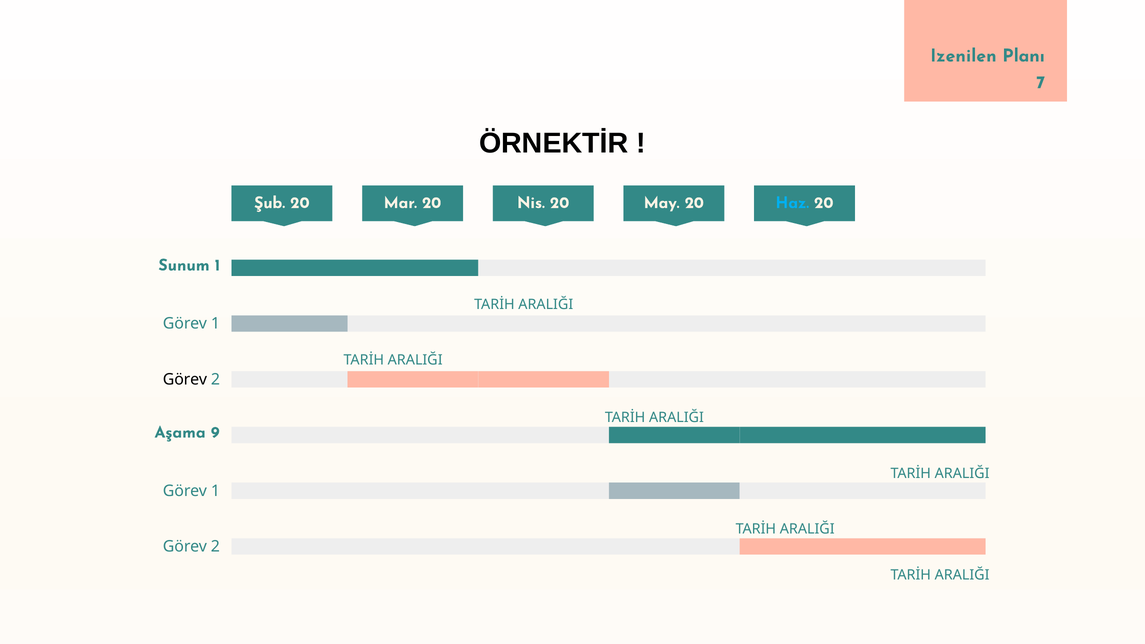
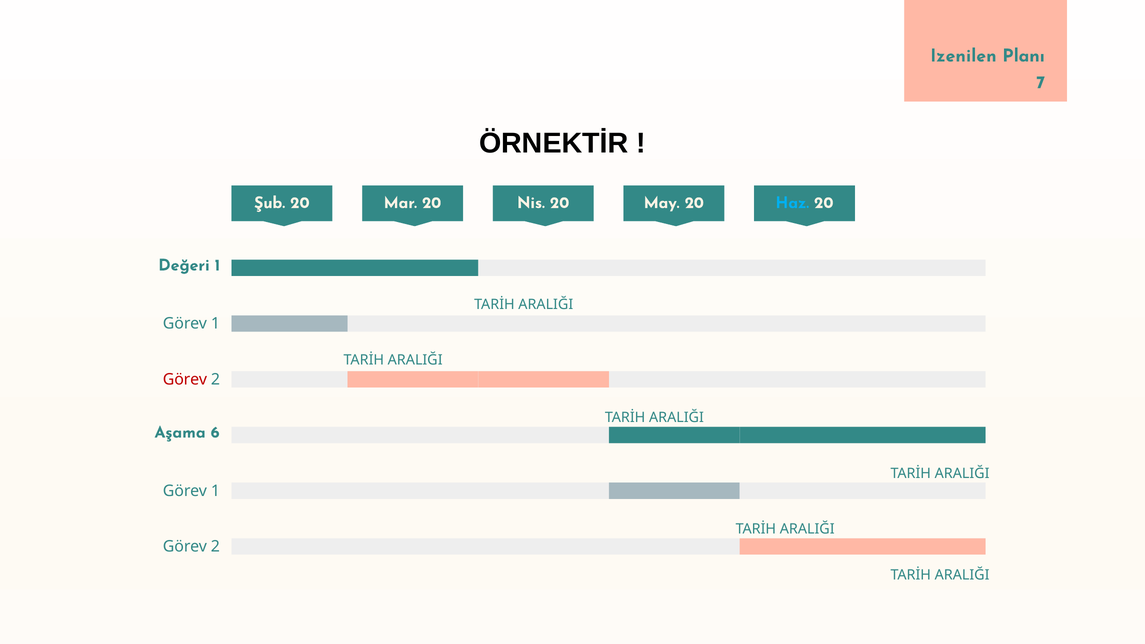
Sunum: Sunum -> Değeri
Görev at (185, 379) colour: black -> red
9: 9 -> 6
